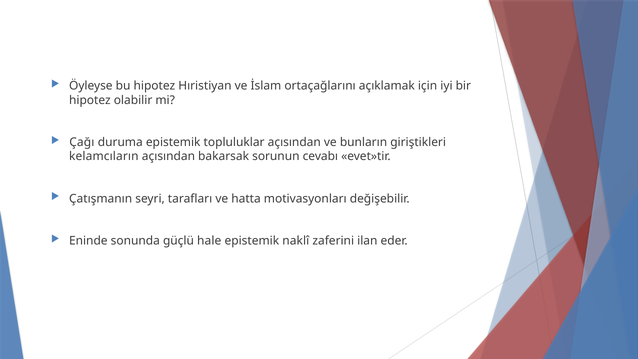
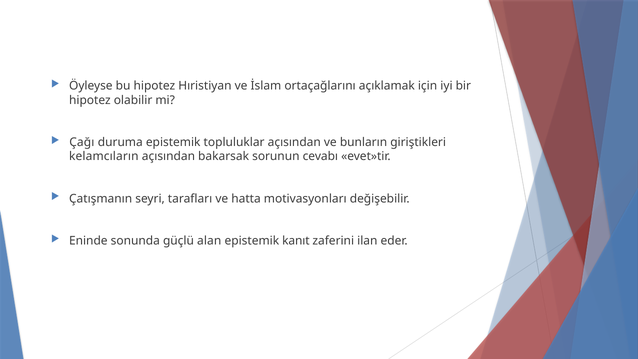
hale: hale -> alan
naklî: naklî -> kanıt
